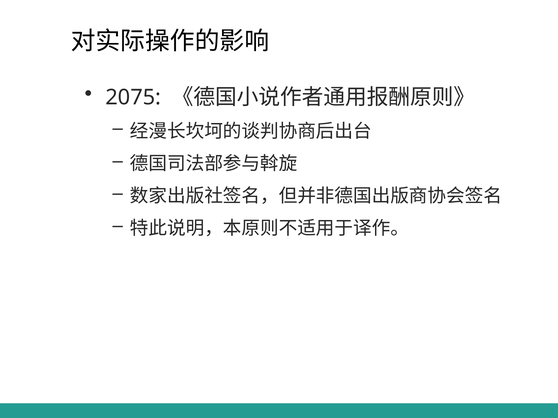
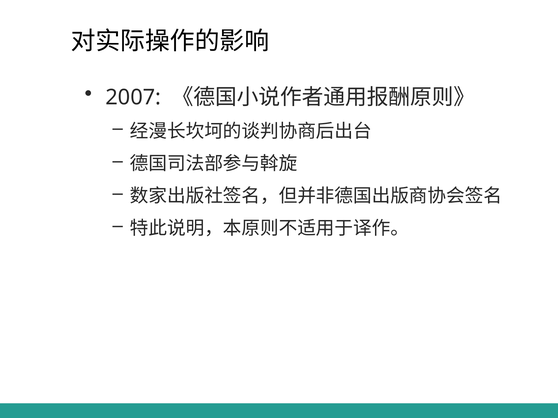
2075: 2075 -> 2007
